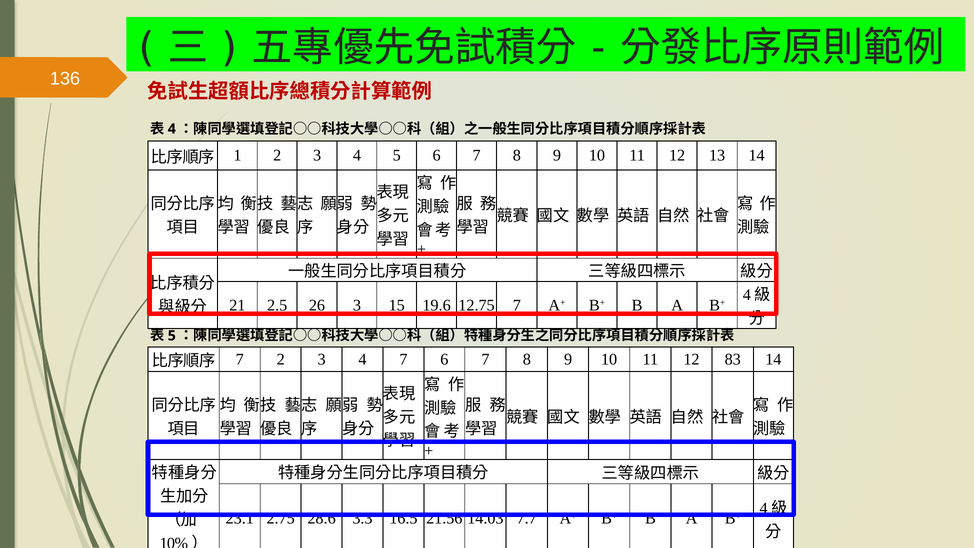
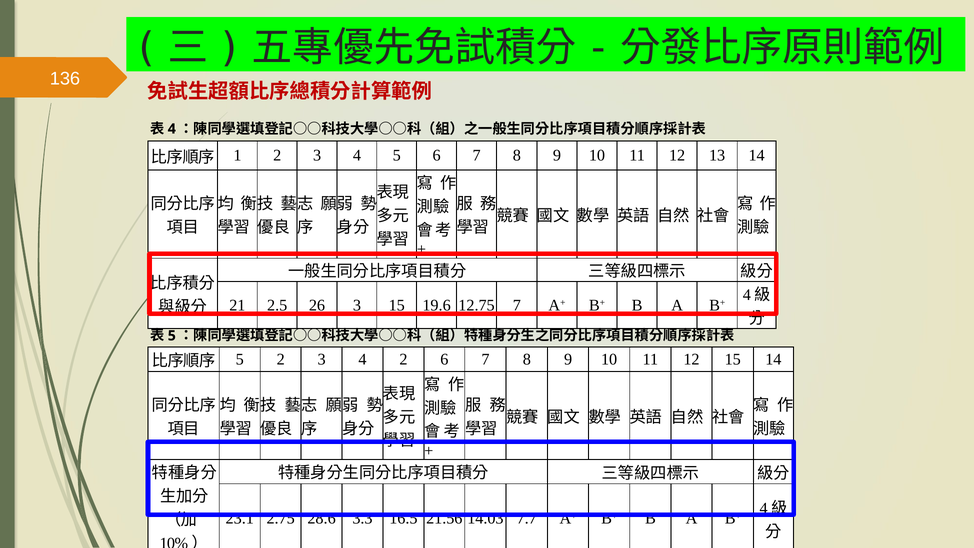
7 at (240, 359): 7 -> 5
4 7: 7 -> 2
12 83: 83 -> 15
